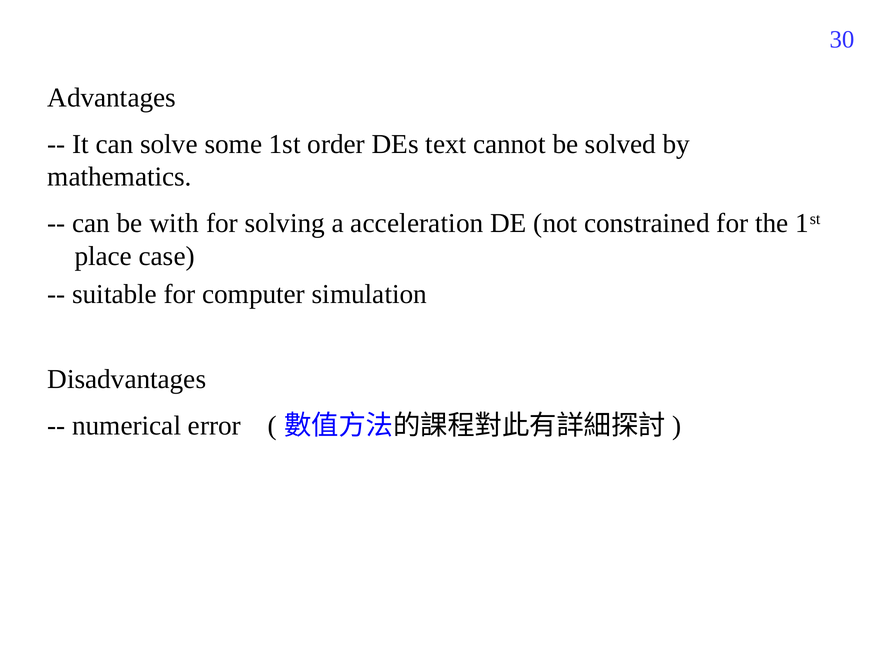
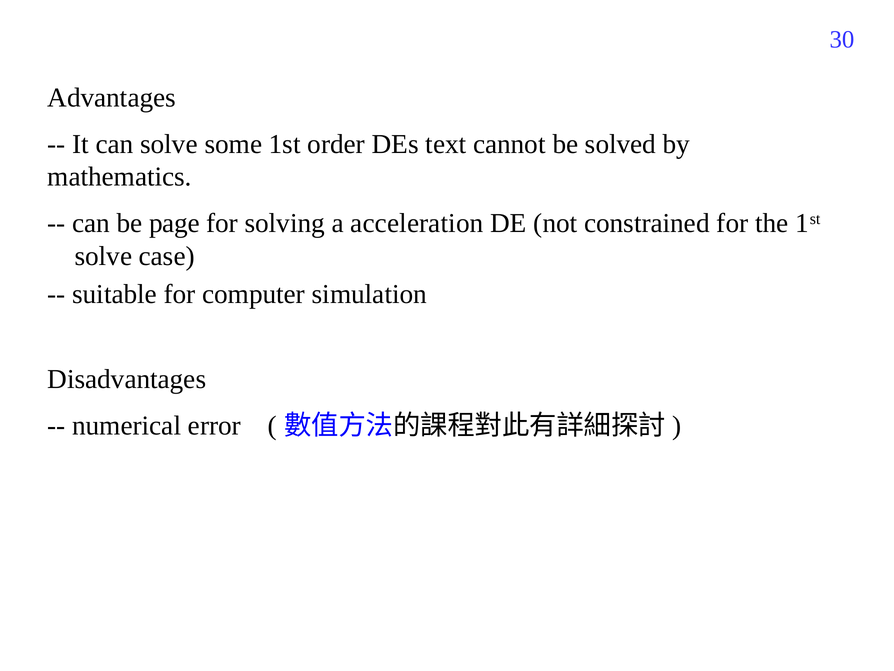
with: with -> page
place at (103, 256): place -> solve
